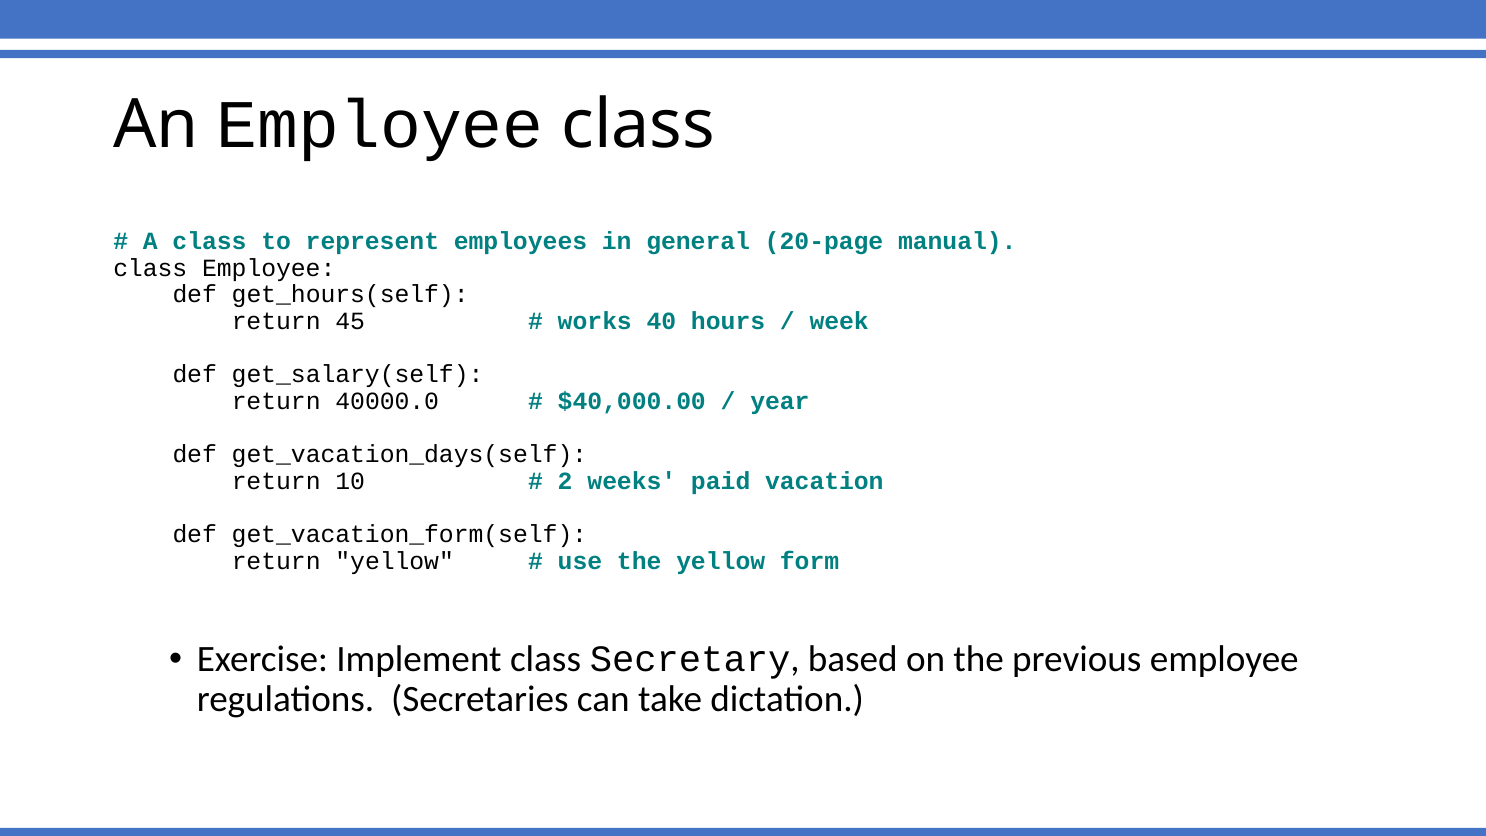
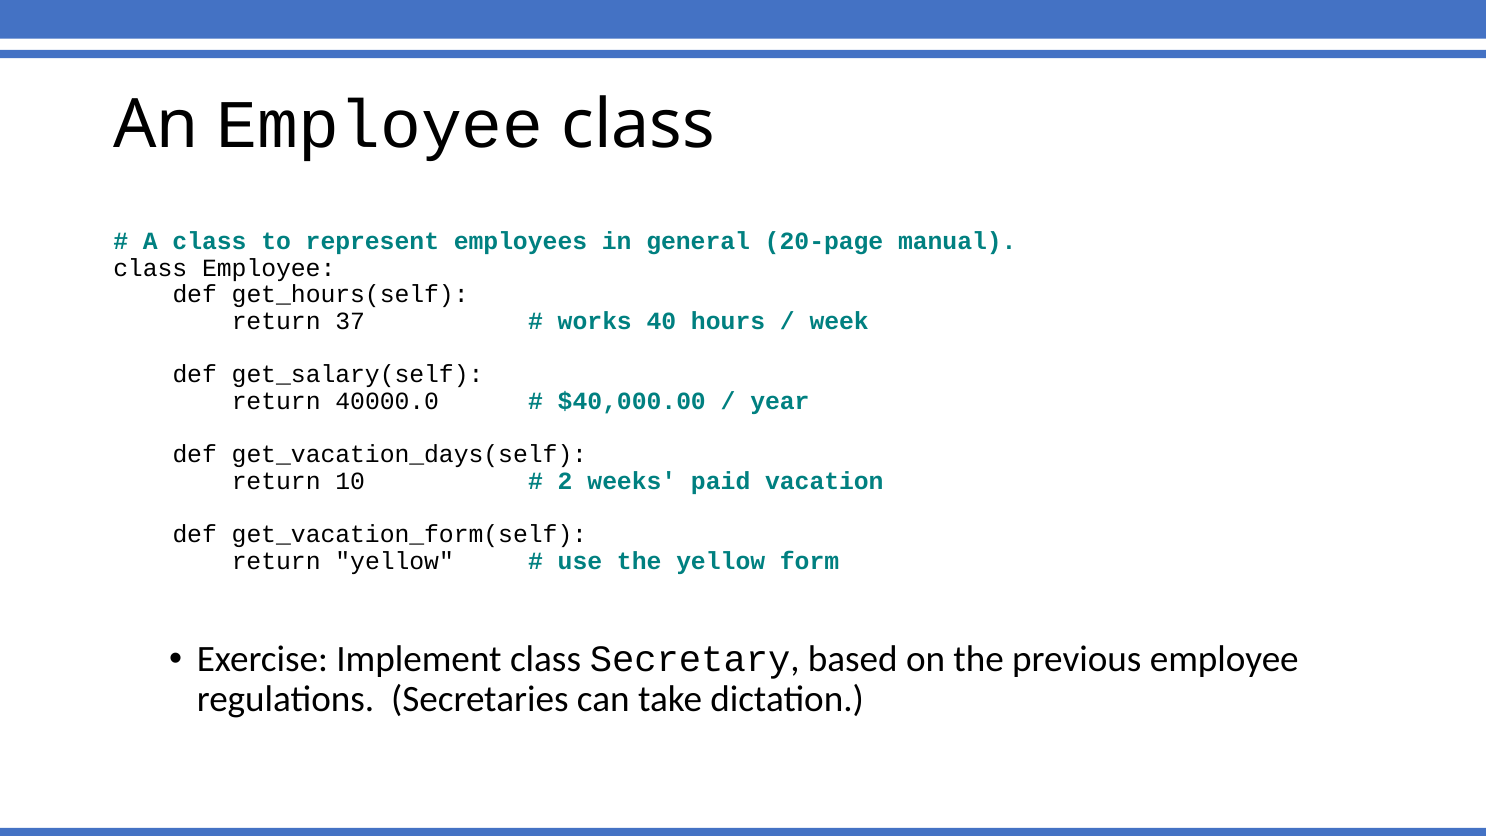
45: 45 -> 37
